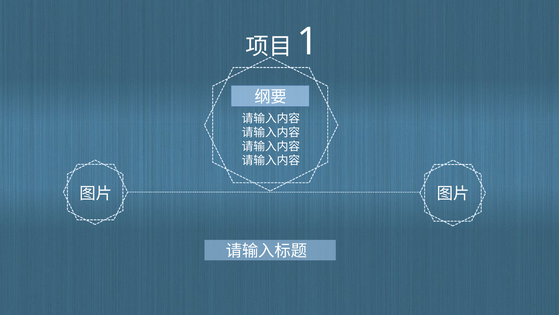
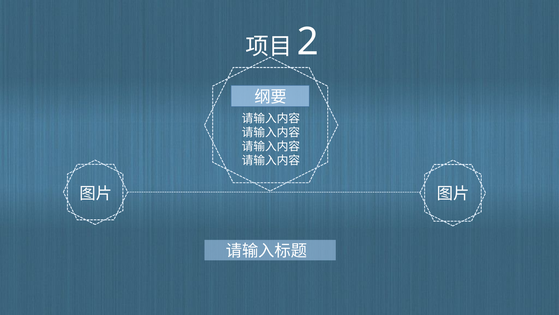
1: 1 -> 2
